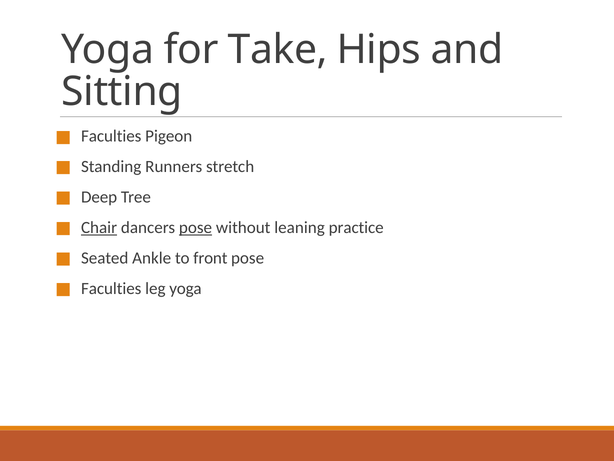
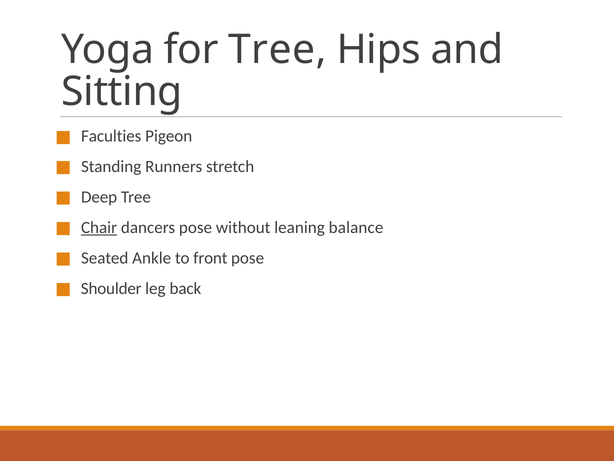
for Take: Take -> Tree
pose at (196, 227) underline: present -> none
practice: practice -> balance
Faculties at (111, 288): Faculties -> Shoulder
leg yoga: yoga -> back
